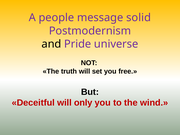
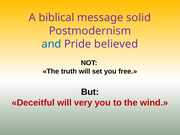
people: people -> biblical
and colour: black -> blue
universe: universe -> believed
only: only -> very
